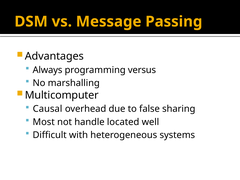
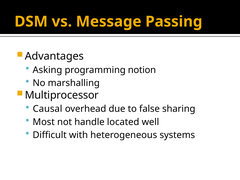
Always: Always -> Asking
versus: versus -> notion
Multicomputer: Multicomputer -> Multiprocessor
